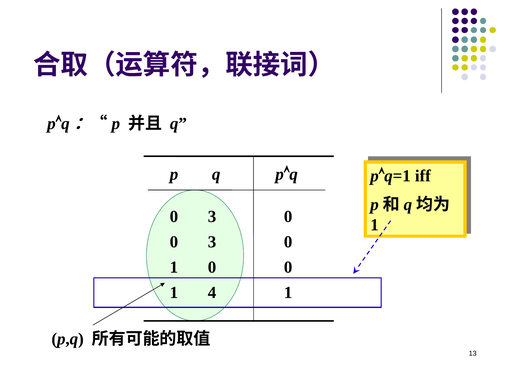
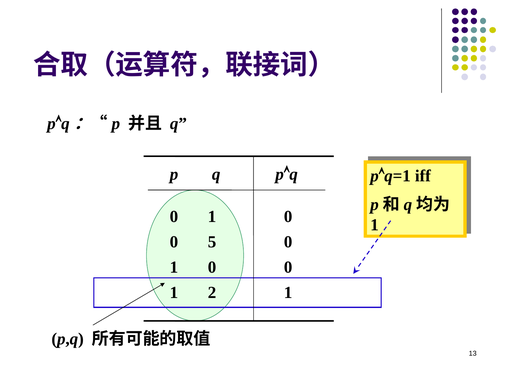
3 at (212, 217): 3 -> 1
3 at (212, 242): 3 -> 5
4: 4 -> 2
